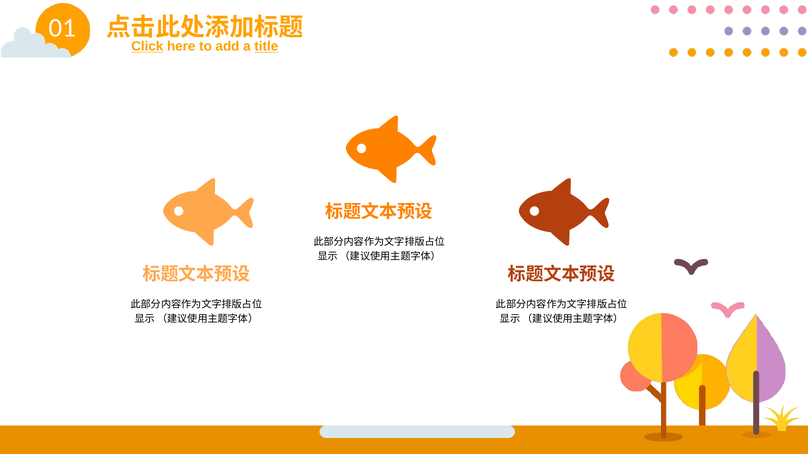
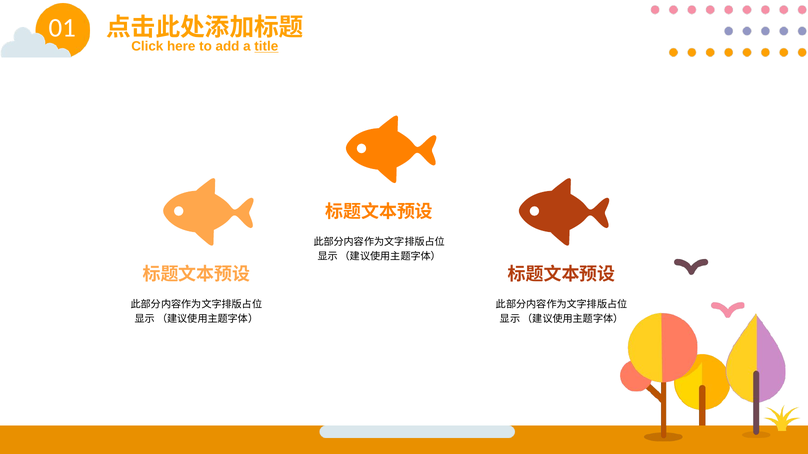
Click underline: present -> none
